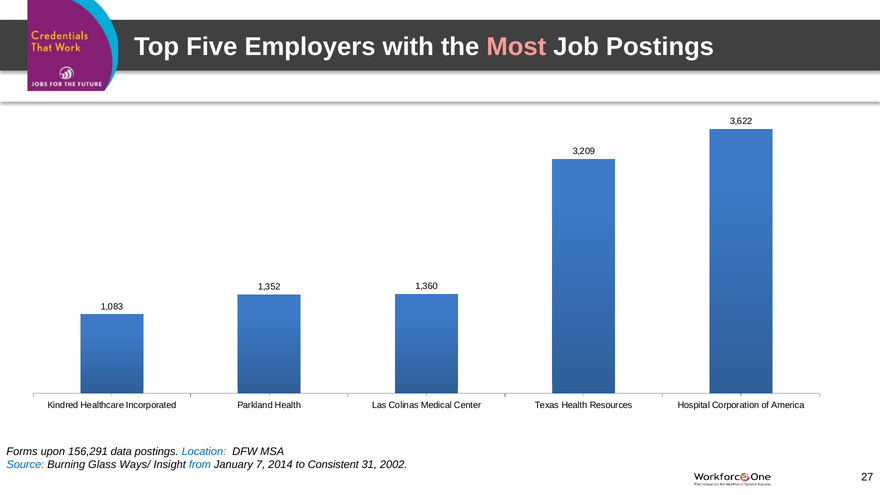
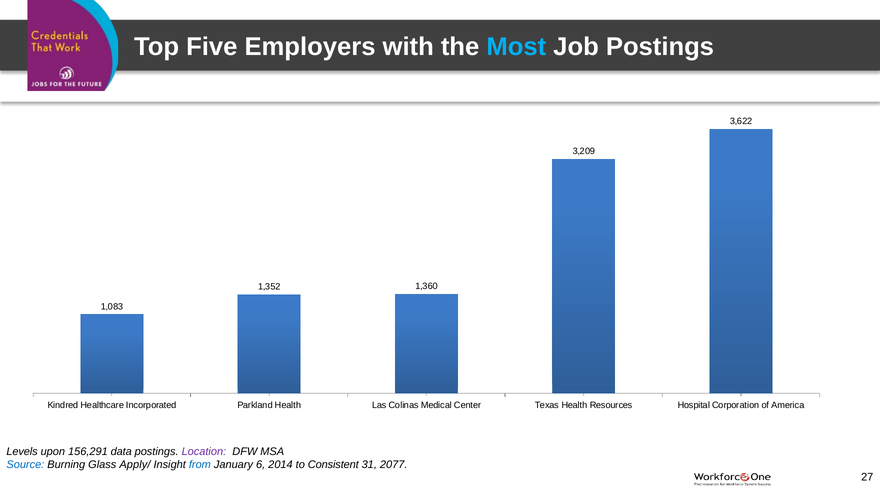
Most colour: pink -> light blue
Forms: Forms -> Levels
Location colour: blue -> purple
Ways/: Ways/ -> Apply/
7: 7 -> 6
2002: 2002 -> 2077
